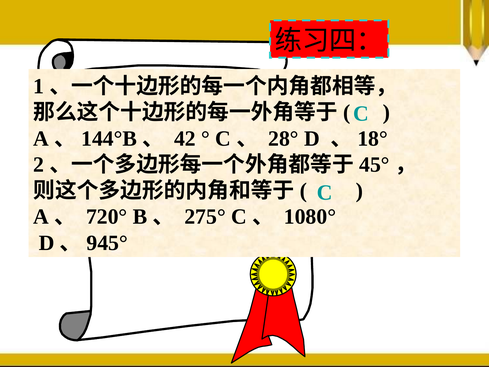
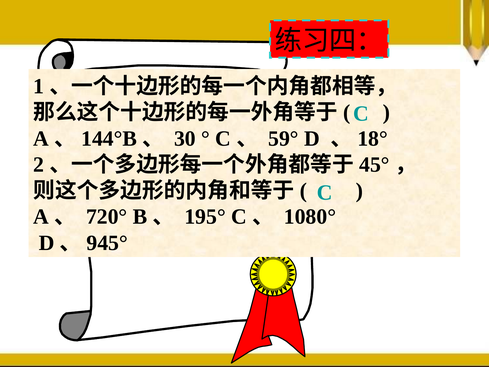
42: 42 -> 30
28°: 28° -> 59°
275°: 275° -> 195°
